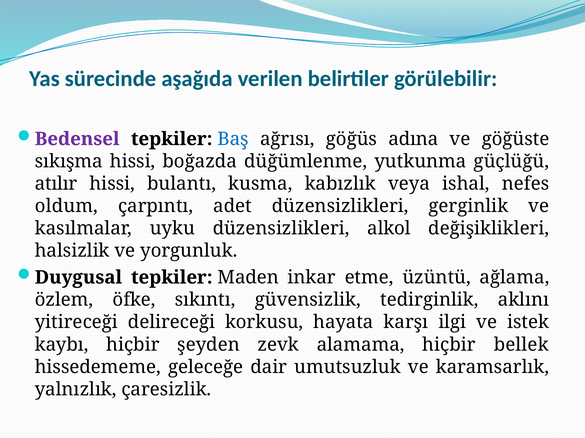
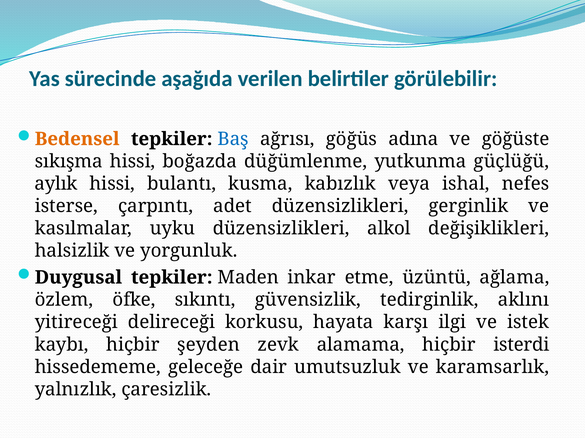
Bedensel colour: purple -> orange
atılır: atılır -> aylık
oldum: oldum -> isterse
bellek: bellek -> isterdi
